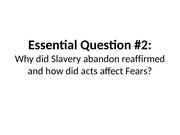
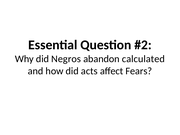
Slavery: Slavery -> Negros
reaffirmed: reaffirmed -> calculated
